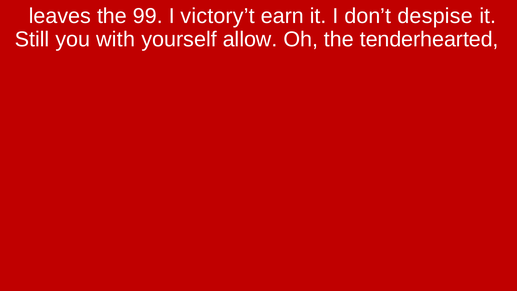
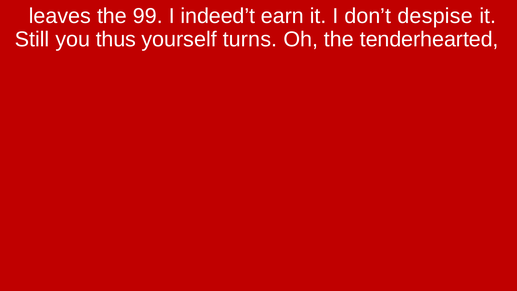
victory’t: victory’t -> indeed’t
with: with -> thus
allow: allow -> turns
